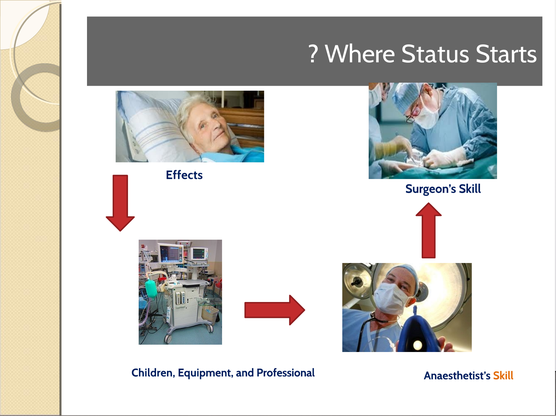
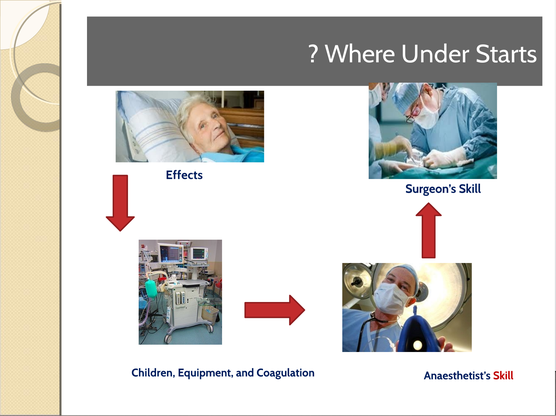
Status: Status -> Under
Professional: Professional -> Coagulation
Skill at (503, 376) colour: orange -> red
